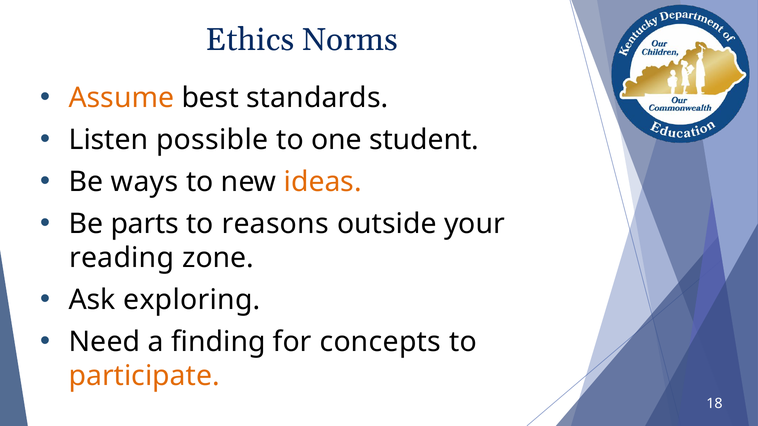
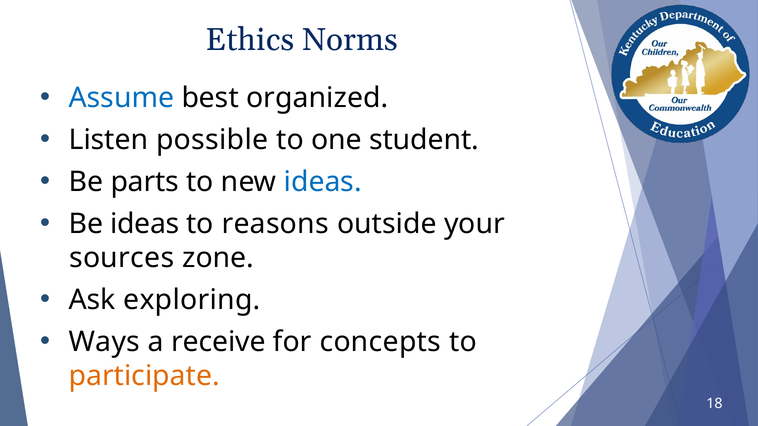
Assume colour: orange -> blue
standards: standards -> organized
ways: ways -> parts
ideas at (323, 182) colour: orange -> blue
Be parts: parts -> ideas
reading: reading -> sources
Need: Need -> Ways
finding: finding -> receive
